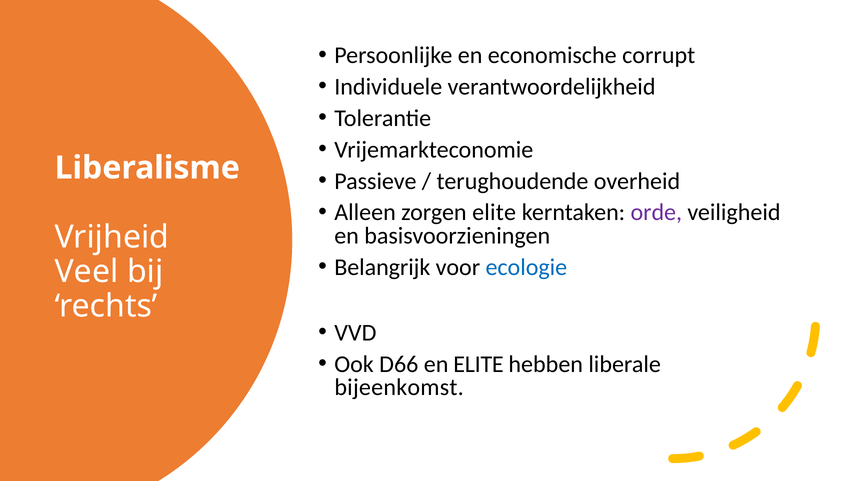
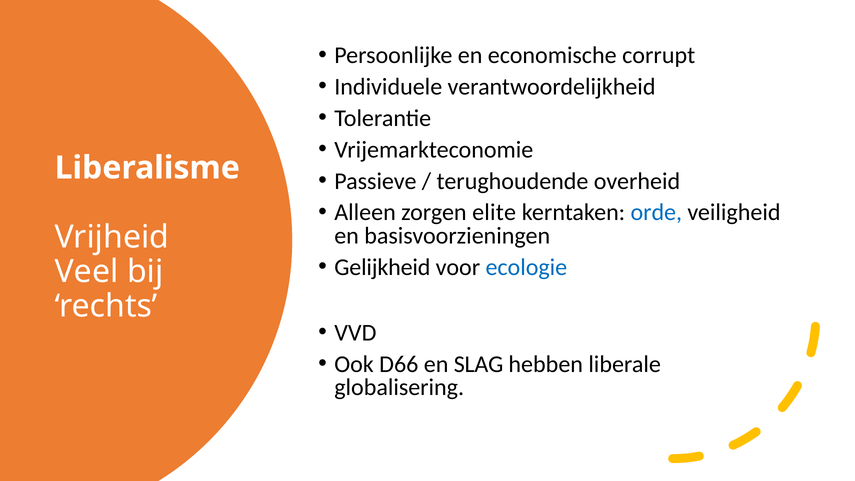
orde colour: purple -> blue
Belangrijk: Belangrijk -> Gelijkheid
en ELITE: ELITE -> SLAG
bijeenkomst: bijeenkomst -> globalisering
